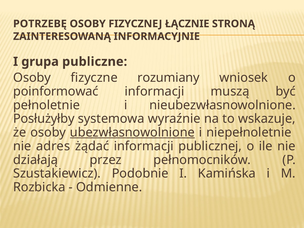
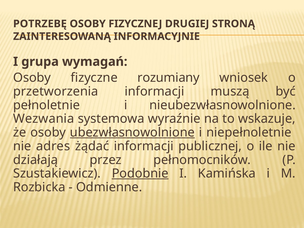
ŁĄCZNIE: ŁĄCZNIE -> DRUGIEJ
publiczne: publiczne -> wymagań
poinformować: poinformować -> przetworzenia
Posłużyłby: Posłużyłby -> Wezwania
Podobnie underline: none -> present
